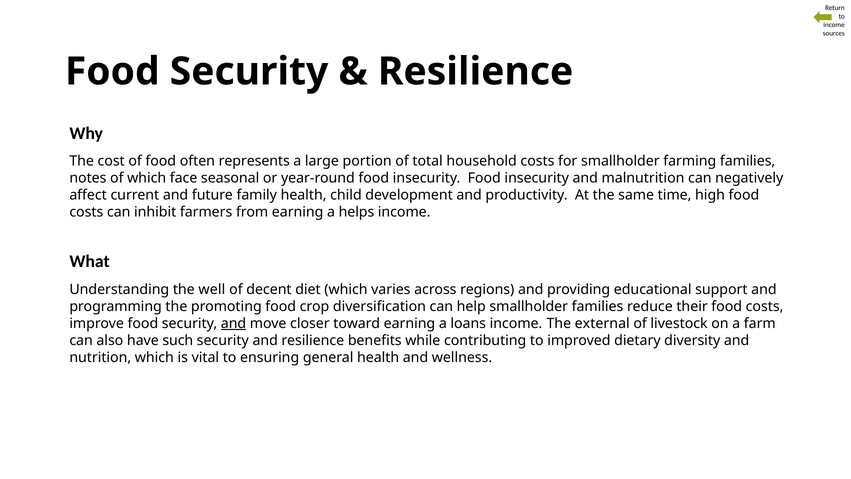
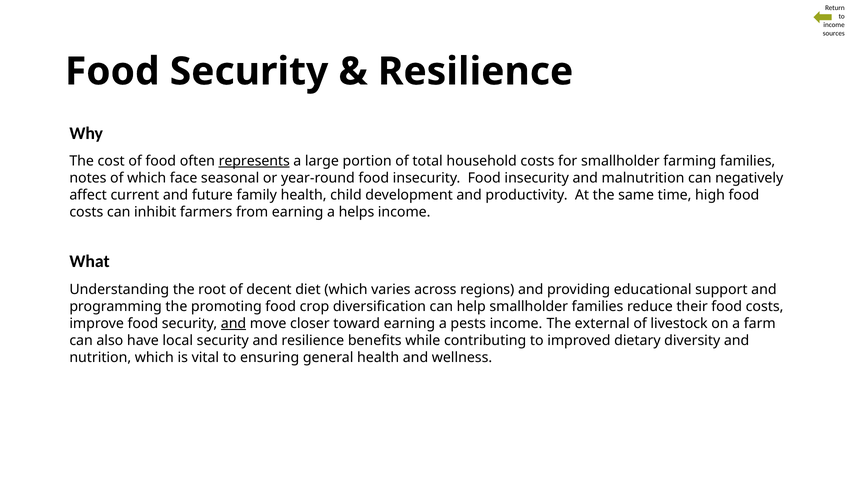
represents underline: none -> present
well: well -> root
loans: loans -> pests
such: such -> local
